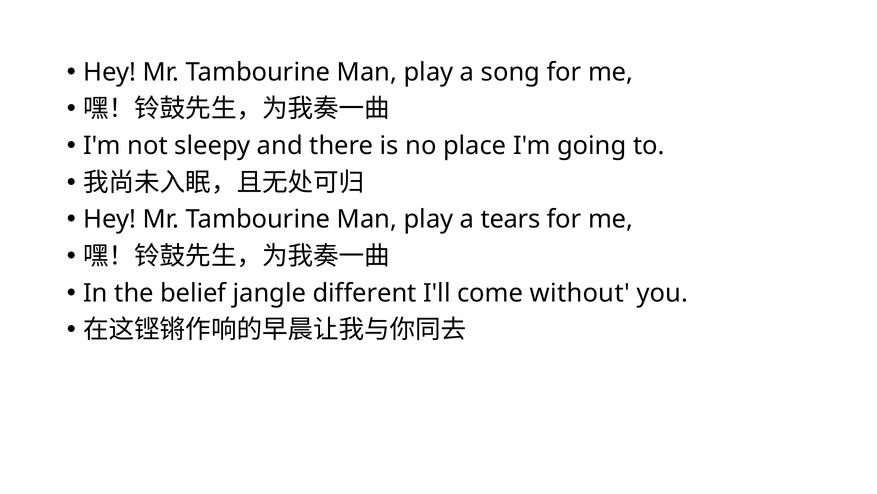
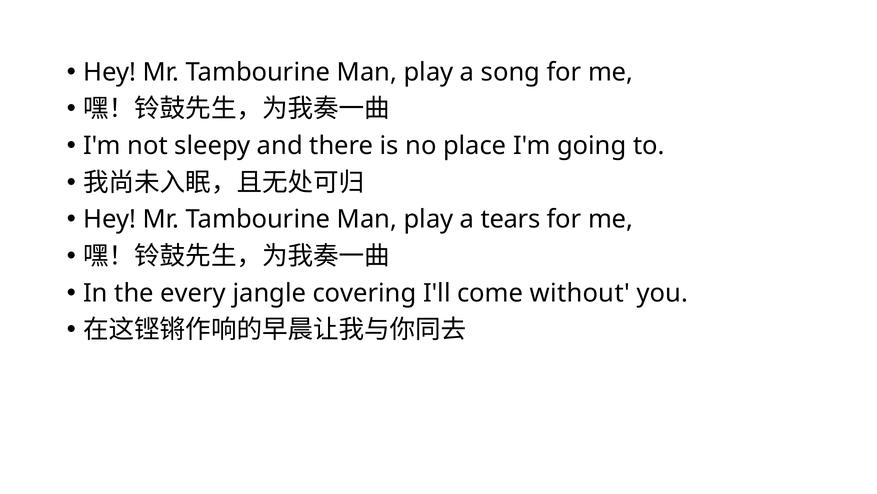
belief: belief -> every
different: different -> covering
